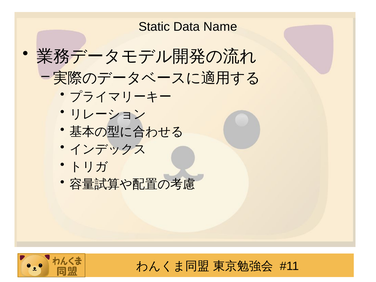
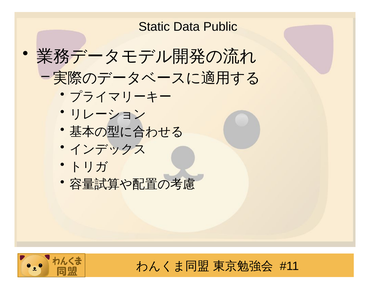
Name: Name -> Public
